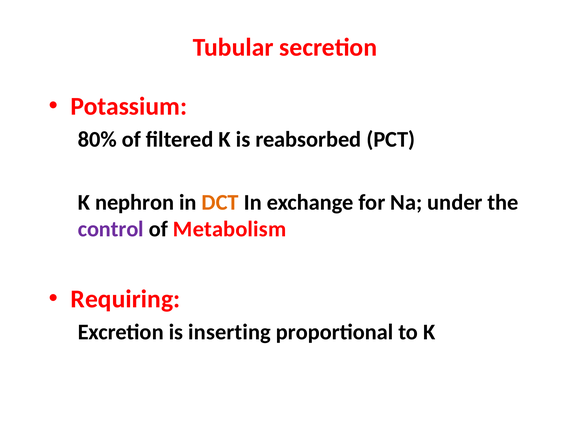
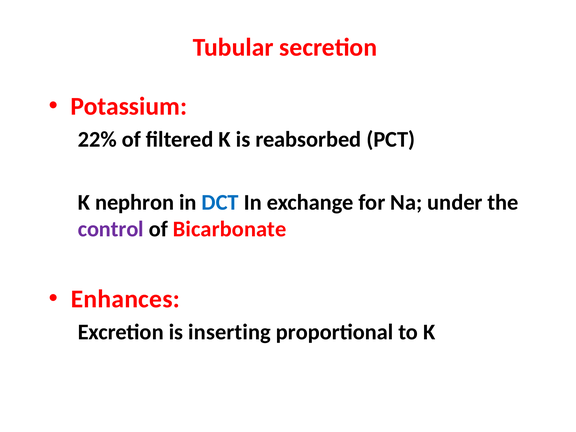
80%: 80% -> 22%
DCT colour: orange -> blue
Metabolism: Metabolism -> Bicarbonate
Requiring: Requiring -> Enhances
